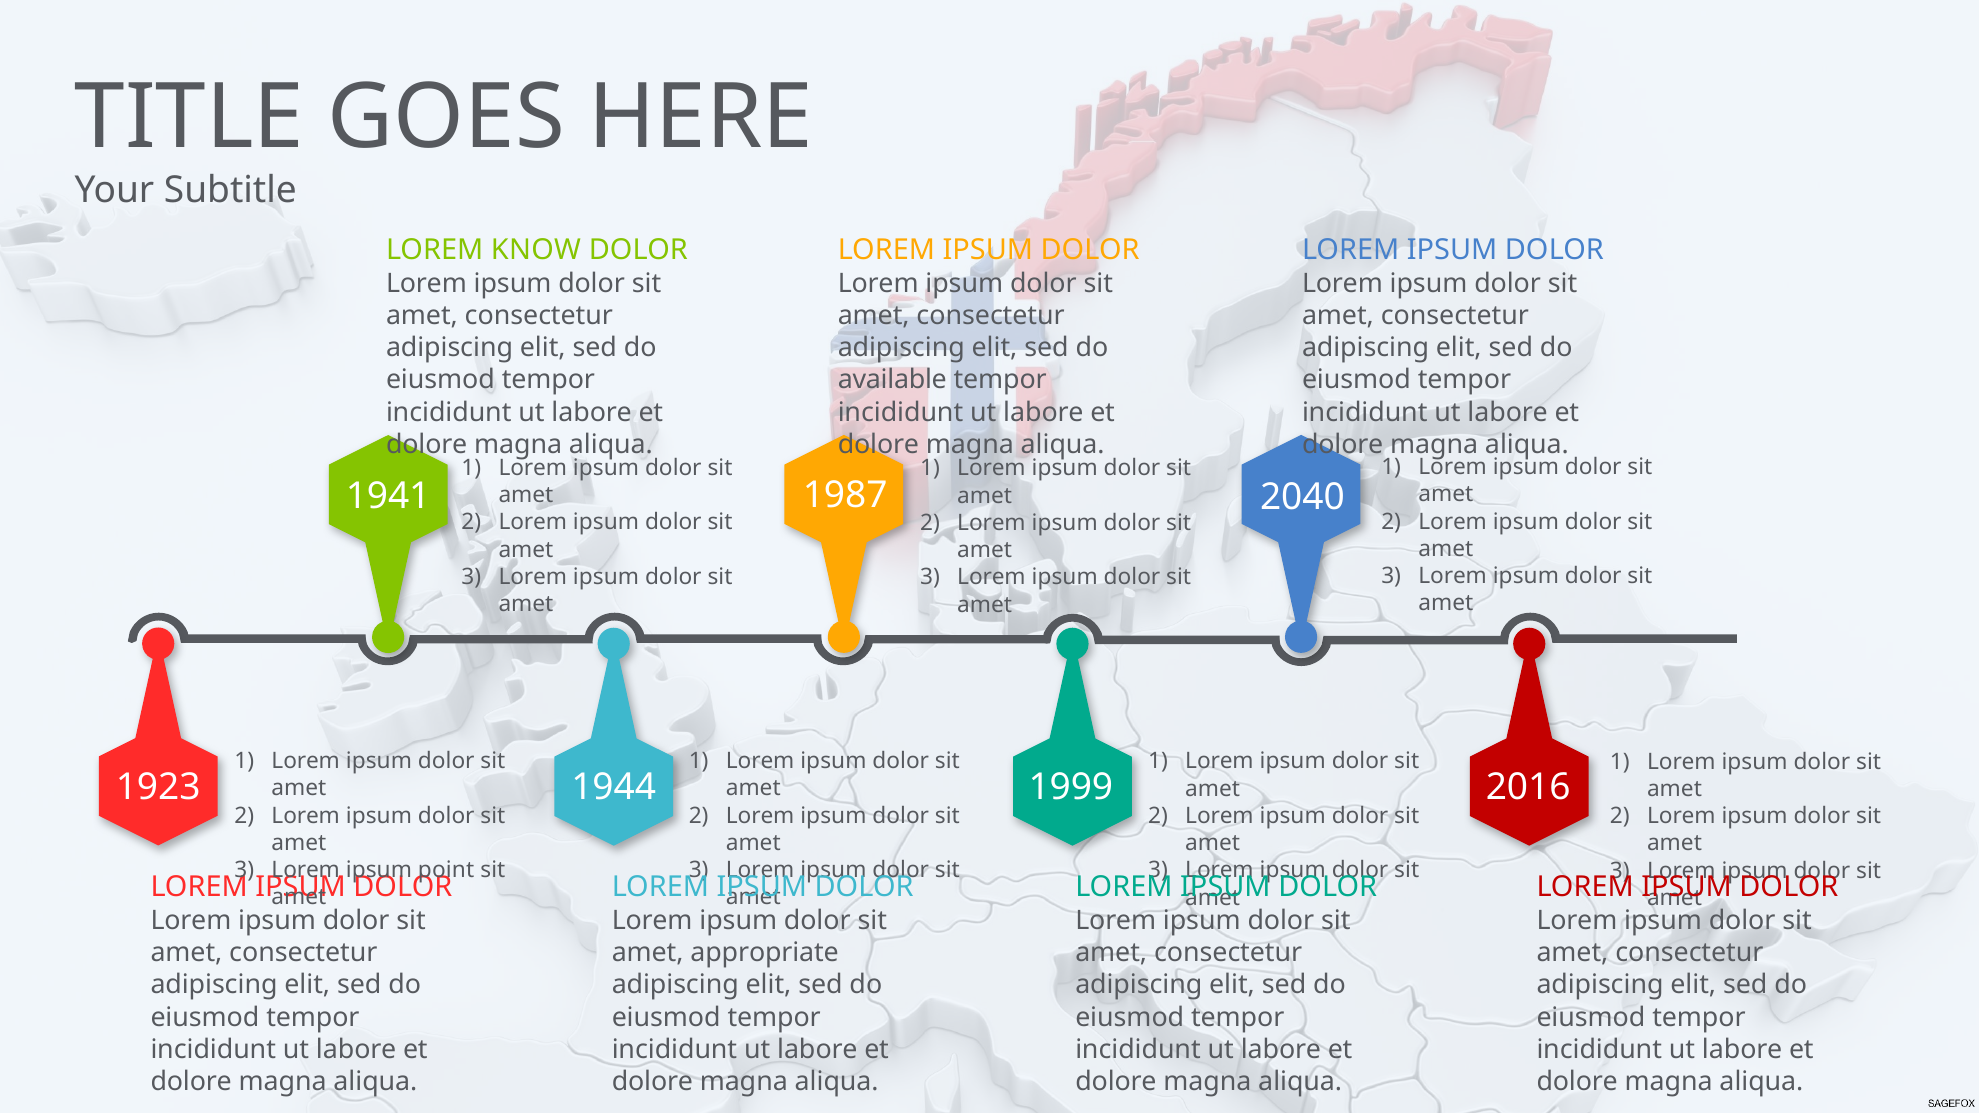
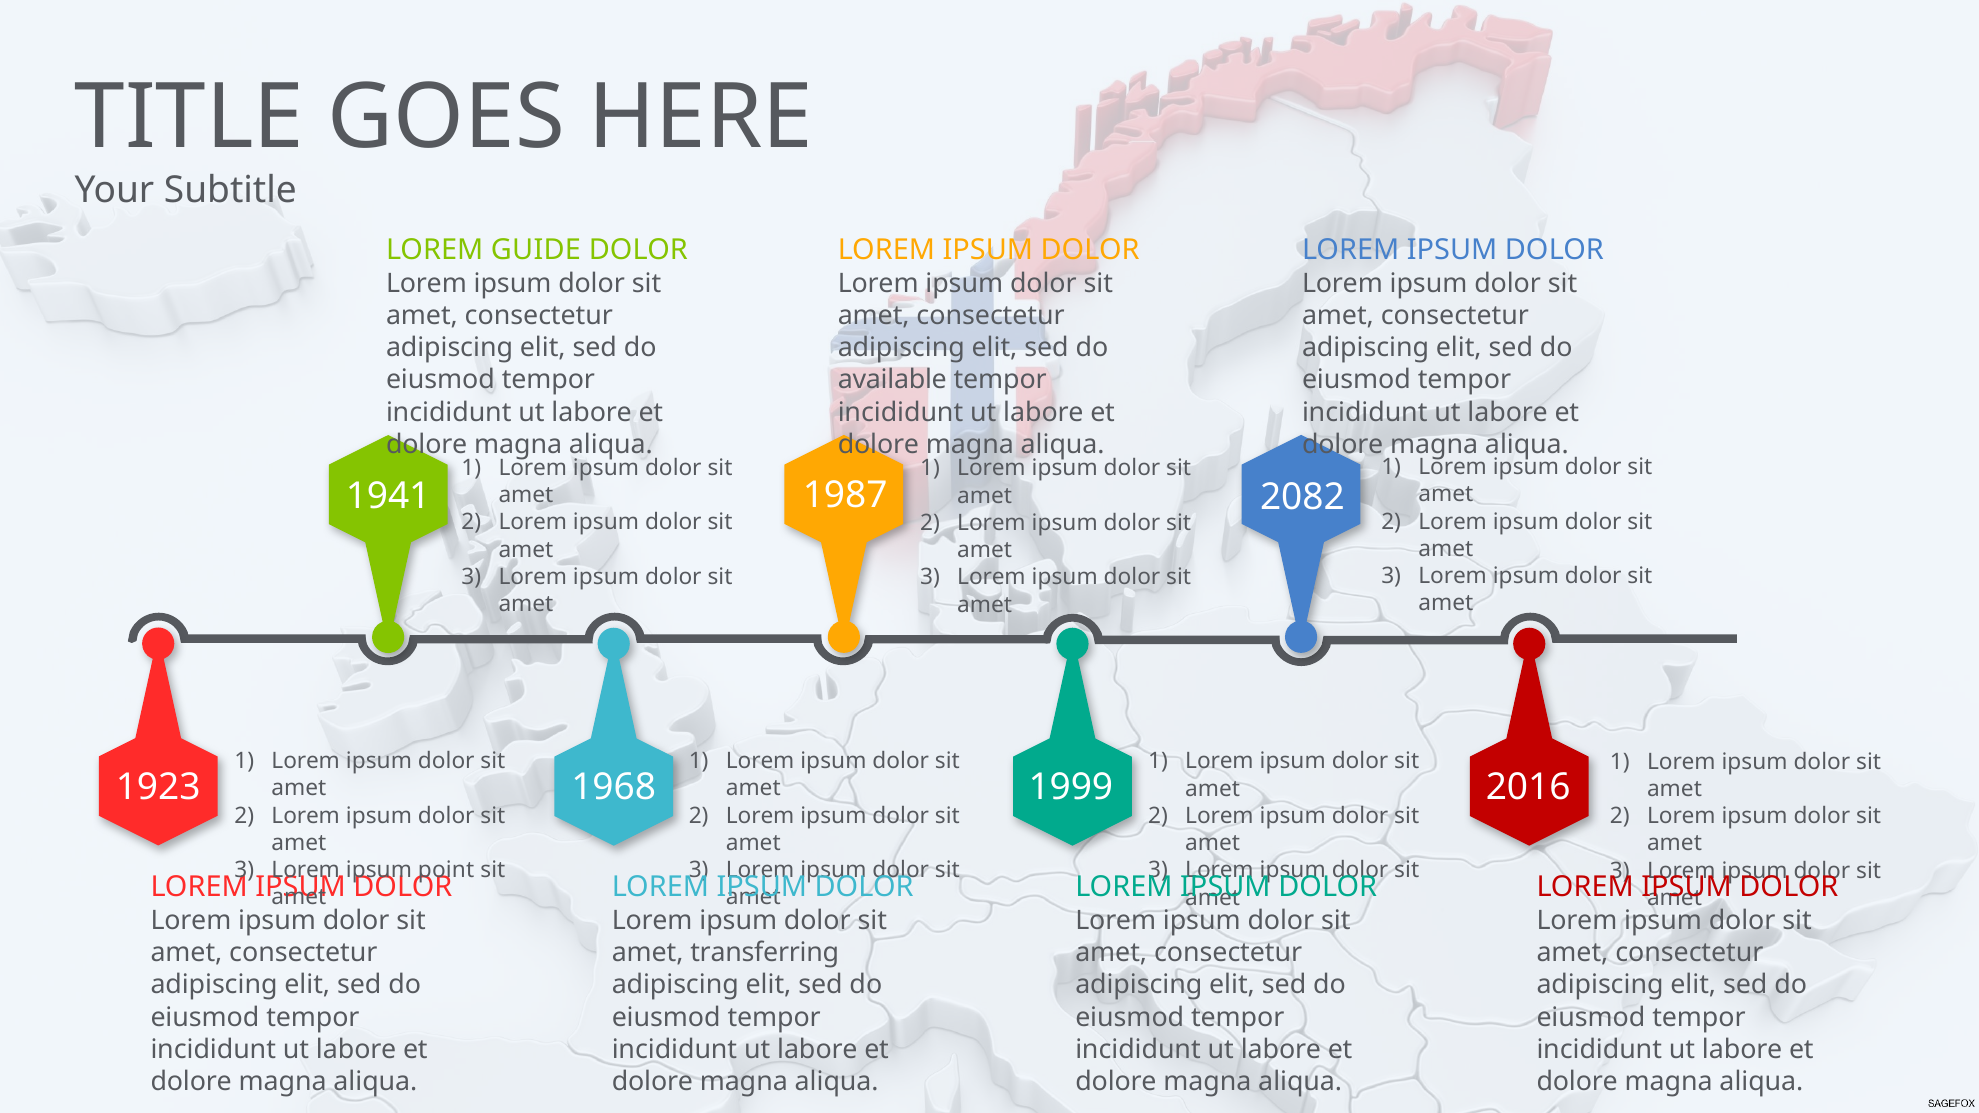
KNOW: KNOW -> GUIDE
2040: 2040 -> 2082
1944: 1944 -> 1968
appropriate: appropriate -> transferring
